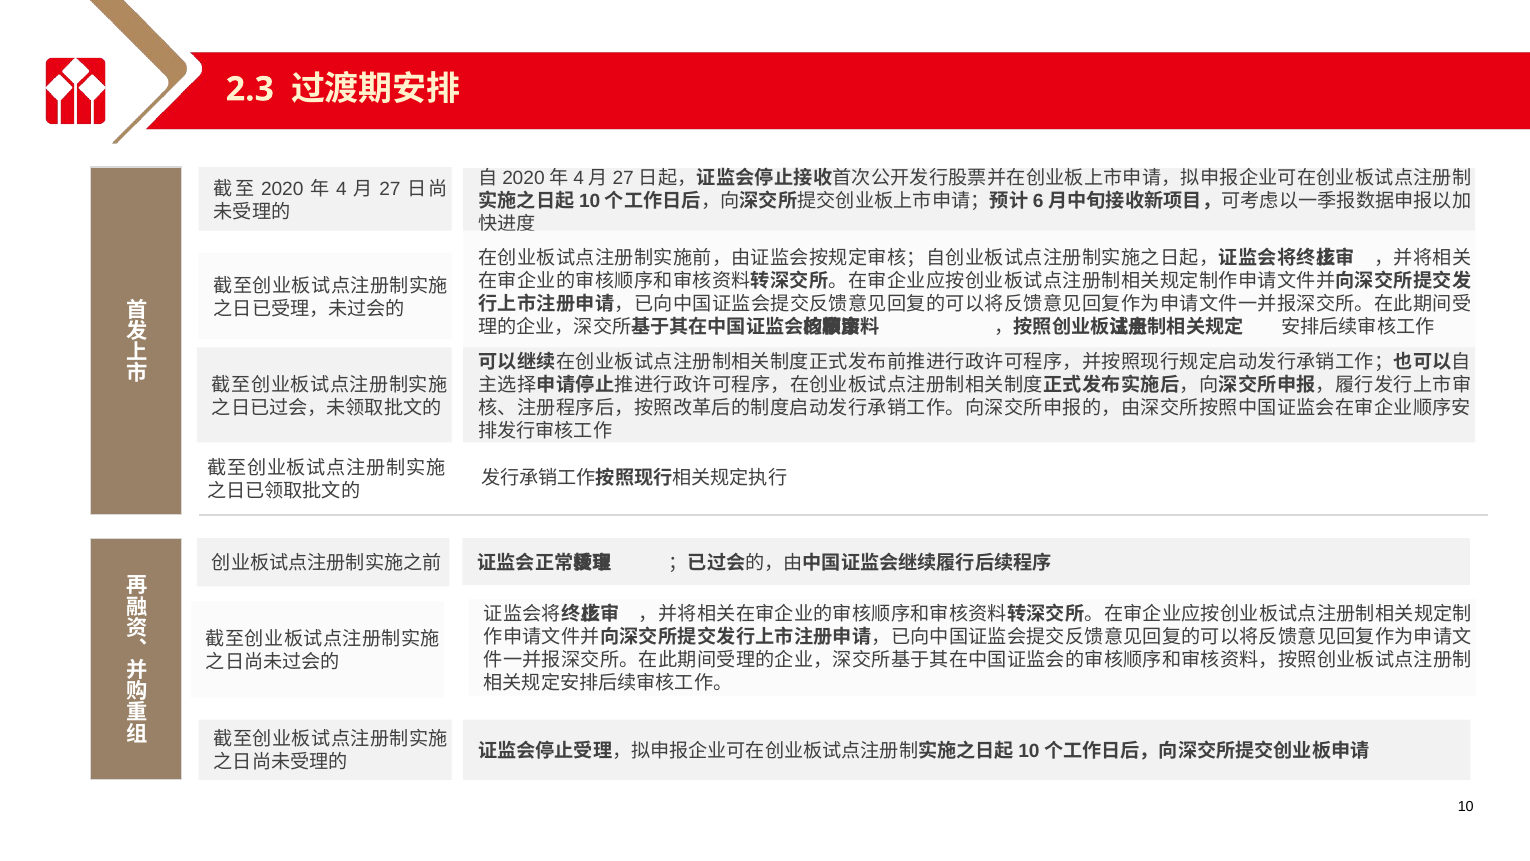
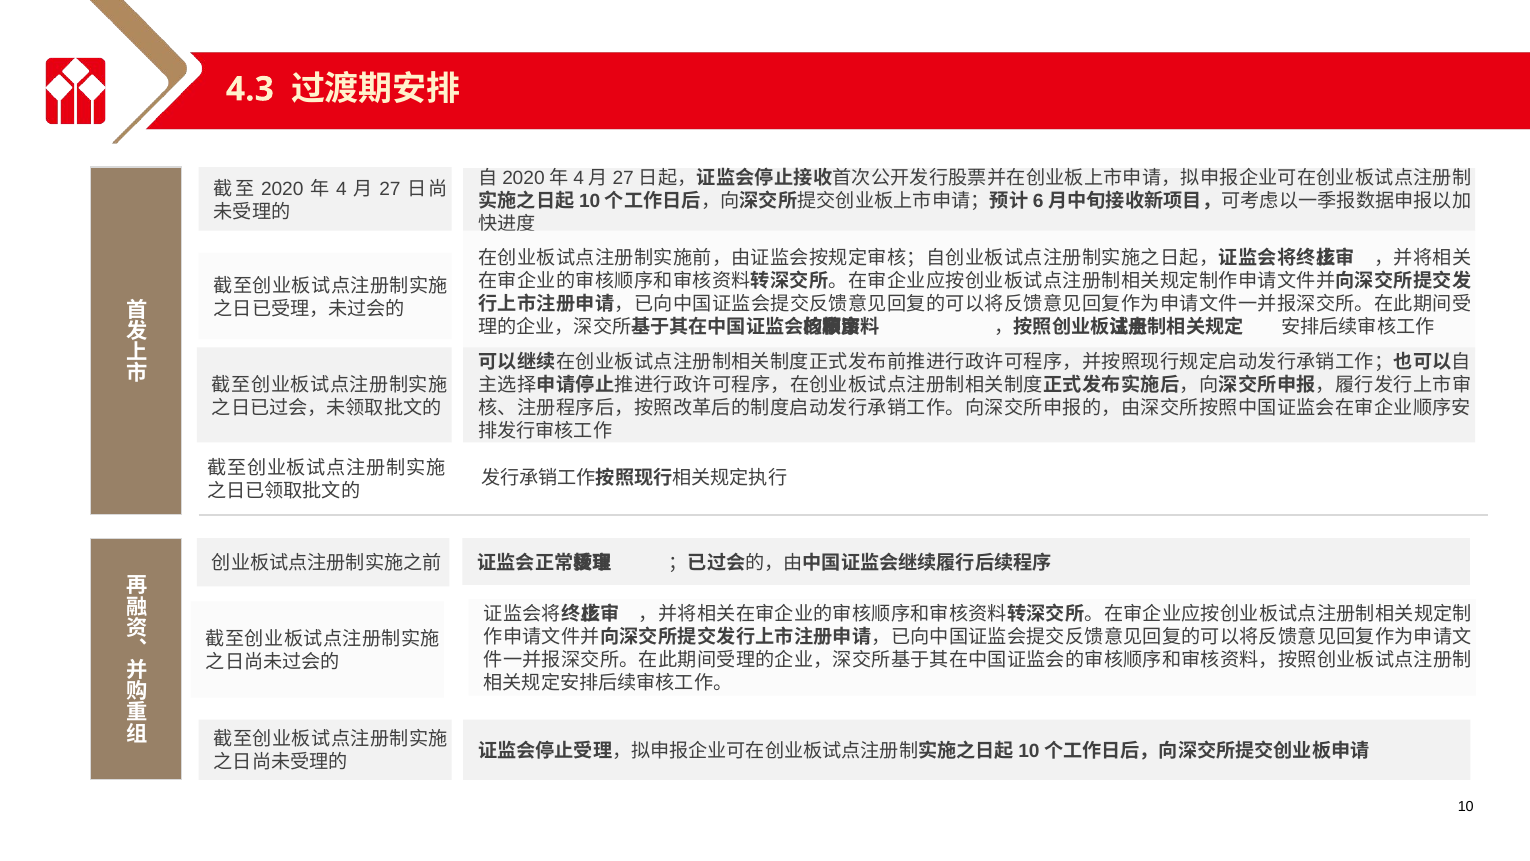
2.3: 2.3 -> 4.3
